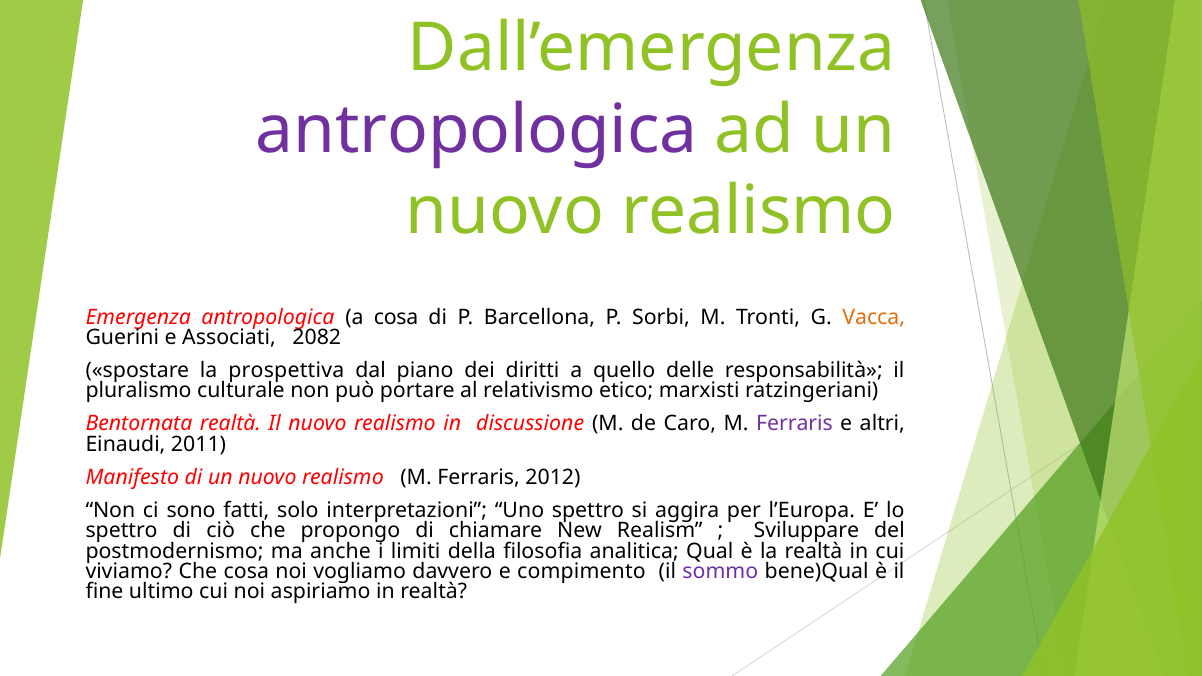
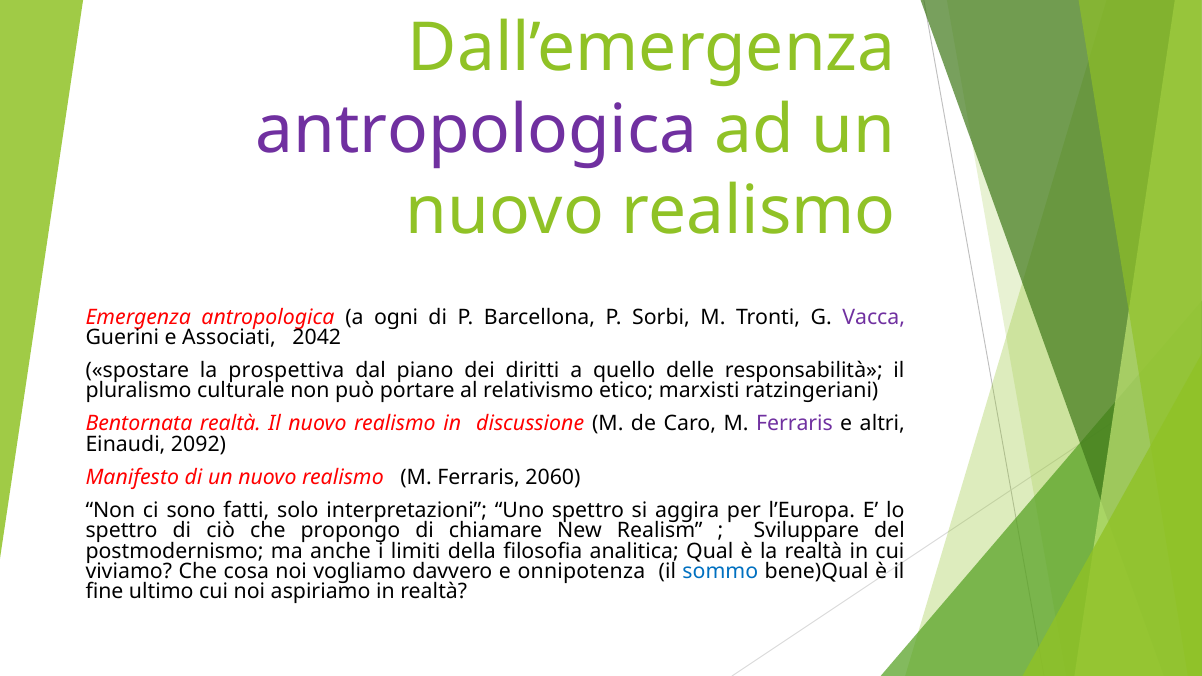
a cosa: cosa -> ogni
Vacca colour: orange -> purple
2082: 2082 -> 2042
2011: 2011 -> 2092
2012: 2012 -> 2060
compimento: compimento -> onnipotenza
sommo colour: purple -> blue
